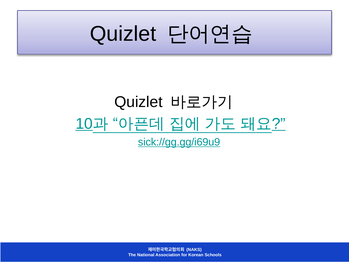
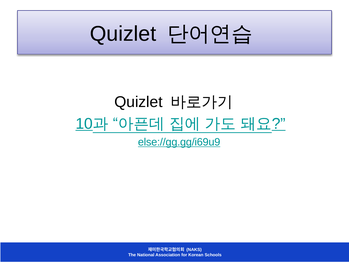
sick://gg.gg/i69u9: sick://gg.gg/i69u9 -> else://gg.gg/i69u9
